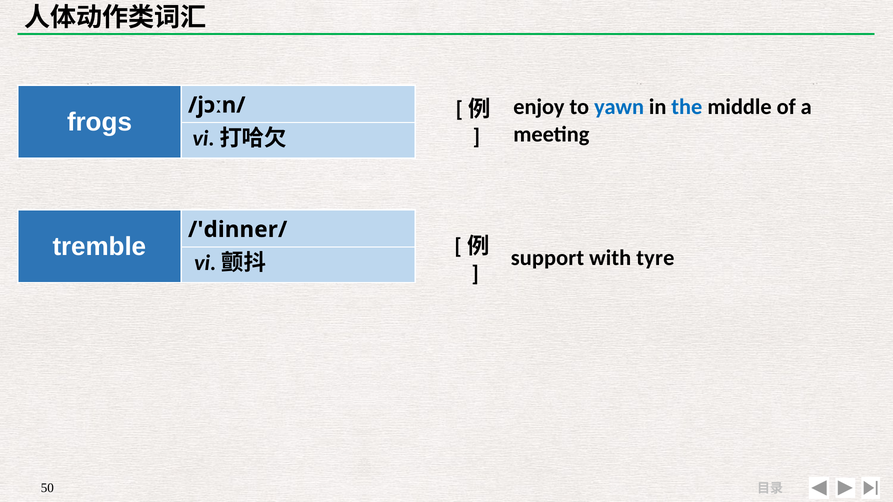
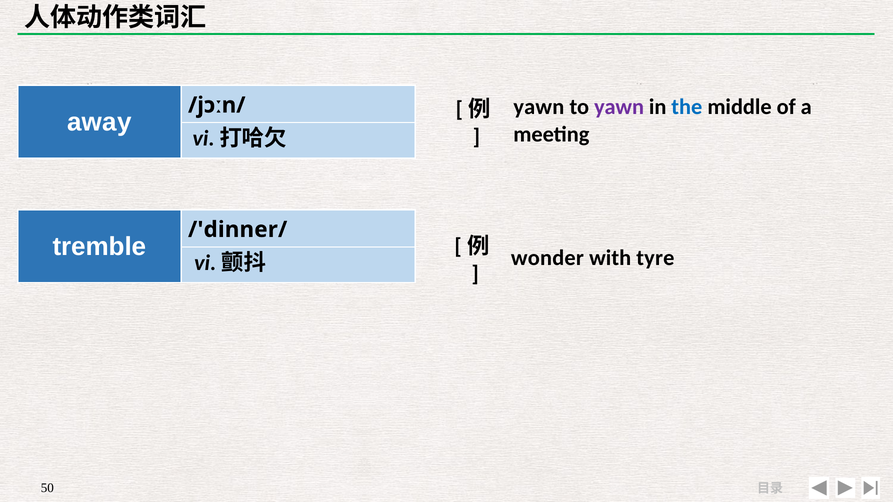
enjoy at (539, 107): enjoy -> yawn
yawn at (619, 107) colour: blue -> purple
frogs: frogs -> away
support: support -> wonder
